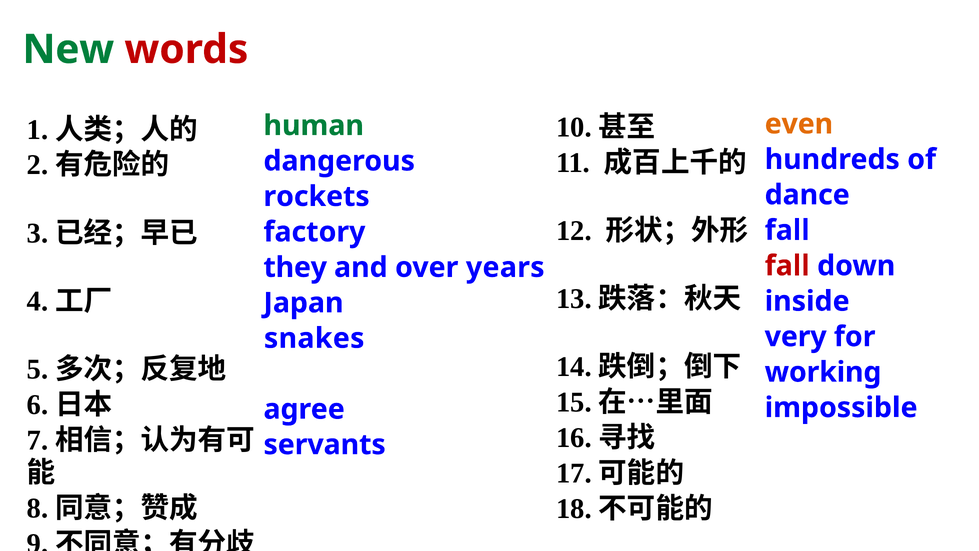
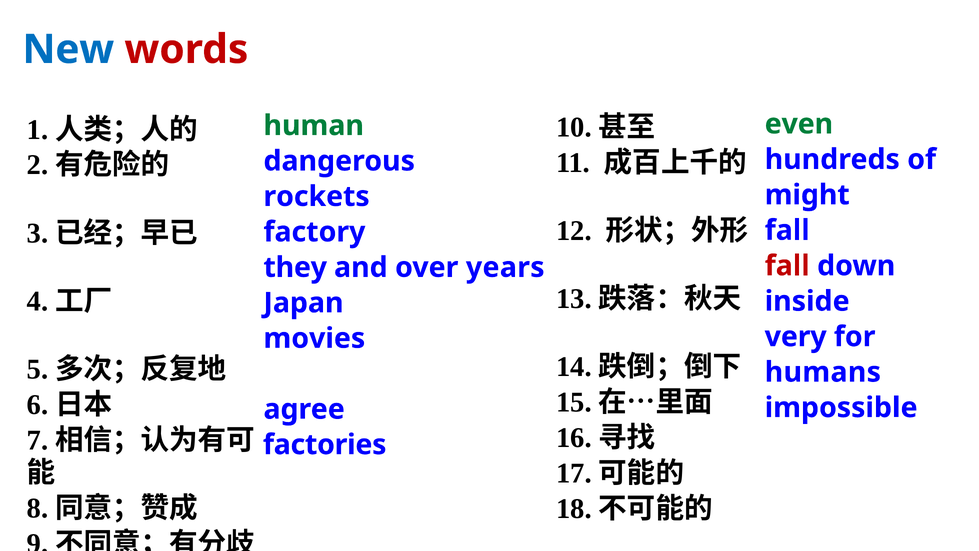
New colour: green -> blue
even colour: orange -> green
dance: dance -> might
snakes: snakes -> movies
working: working -> humans
servants: servants -> factories
